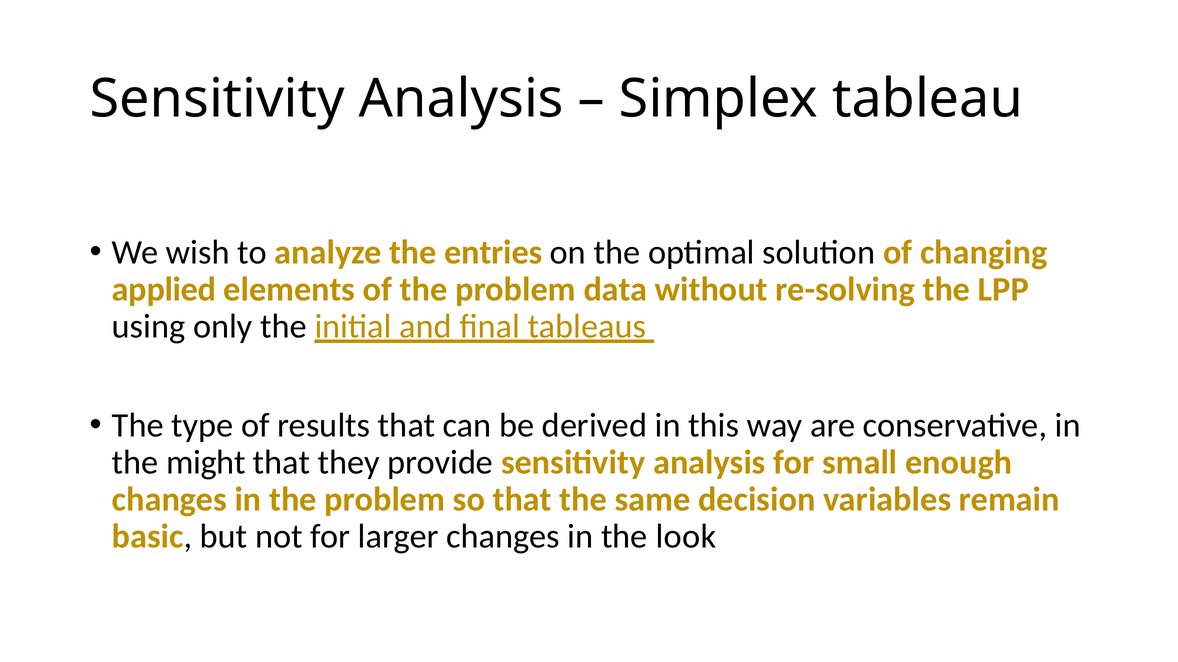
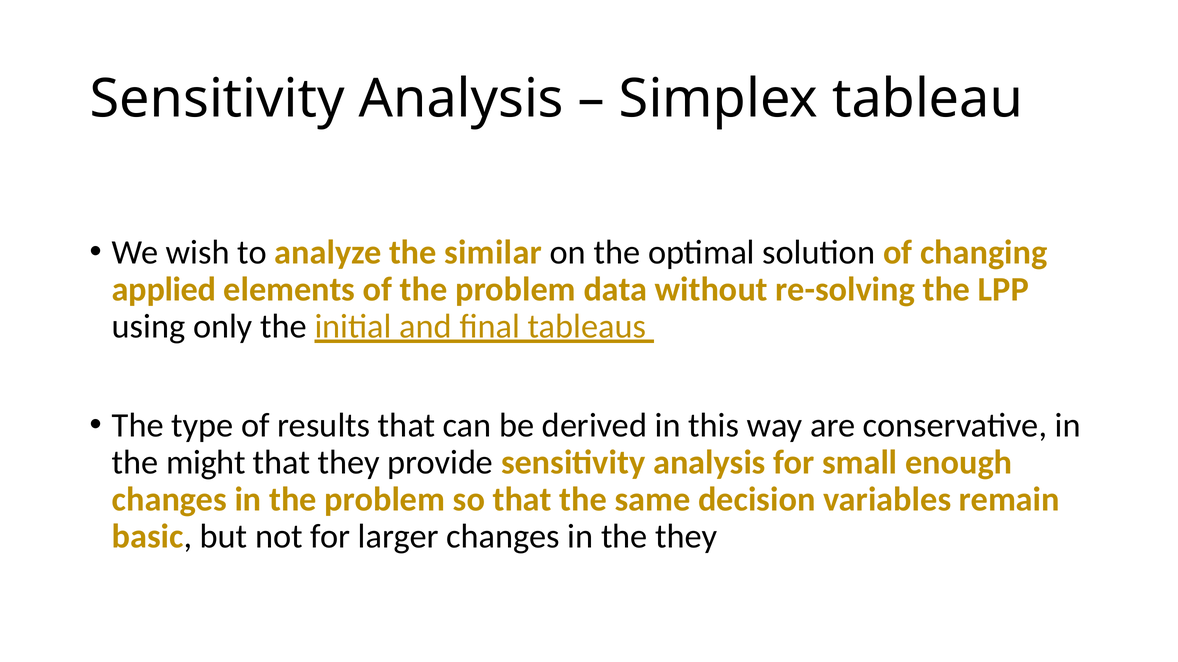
entries: entries -> similar
the look: look -> they
